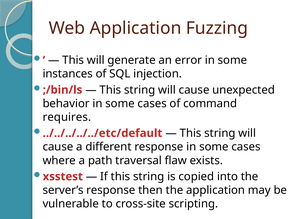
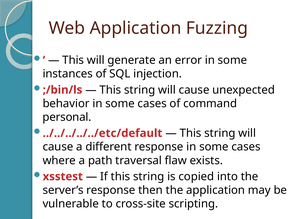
requires: requires -> personal
